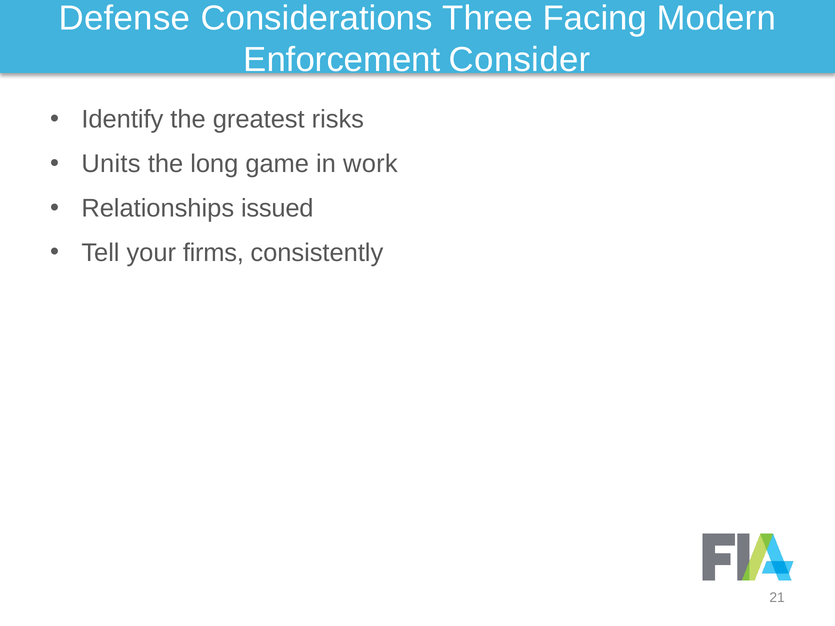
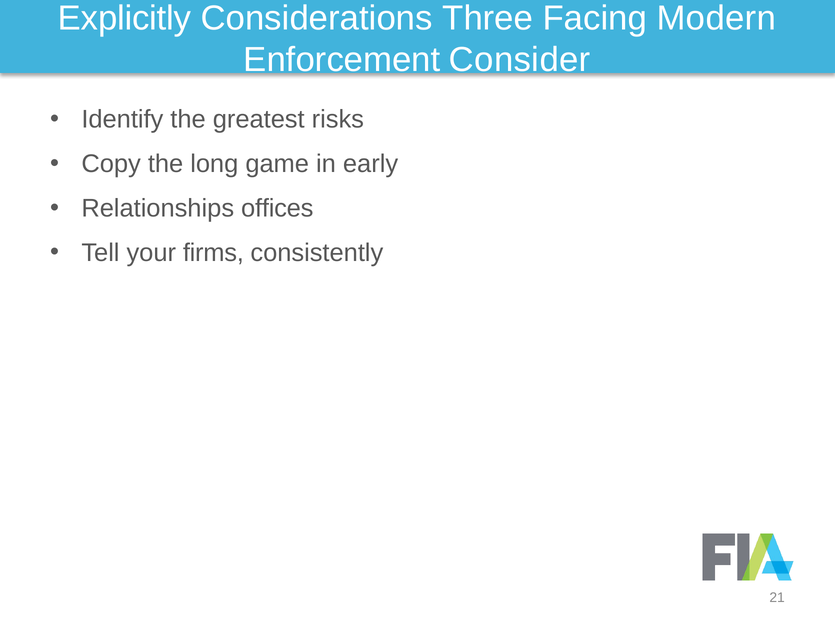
Defense: Defense -> Explicitly
Units: Units -> Copy
work: work -> early
issued: issued -> offices
